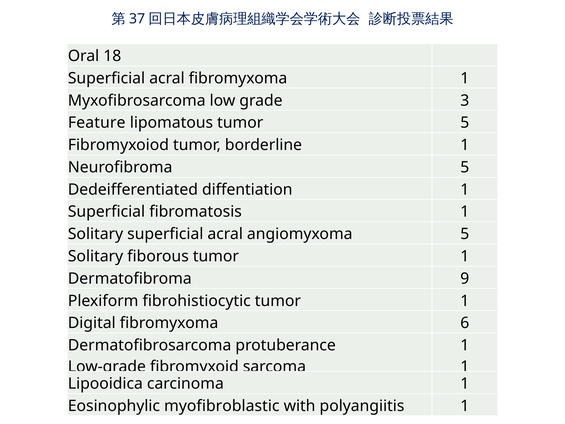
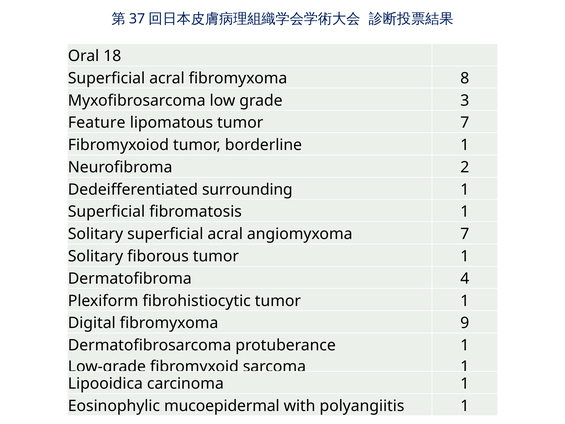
fibromyxoma 1: 1 -> 8
tumor 5: 5 -> 7
Neurofibroma 5: 5 -> 2
diffentiation: diffentiation -> surrounding
angiomyxoma 5: 5 -> 7
9: 9 -> 4
6: 6 -> 9
myofibroblastic: myofibroblastic -> mucoepidermal
